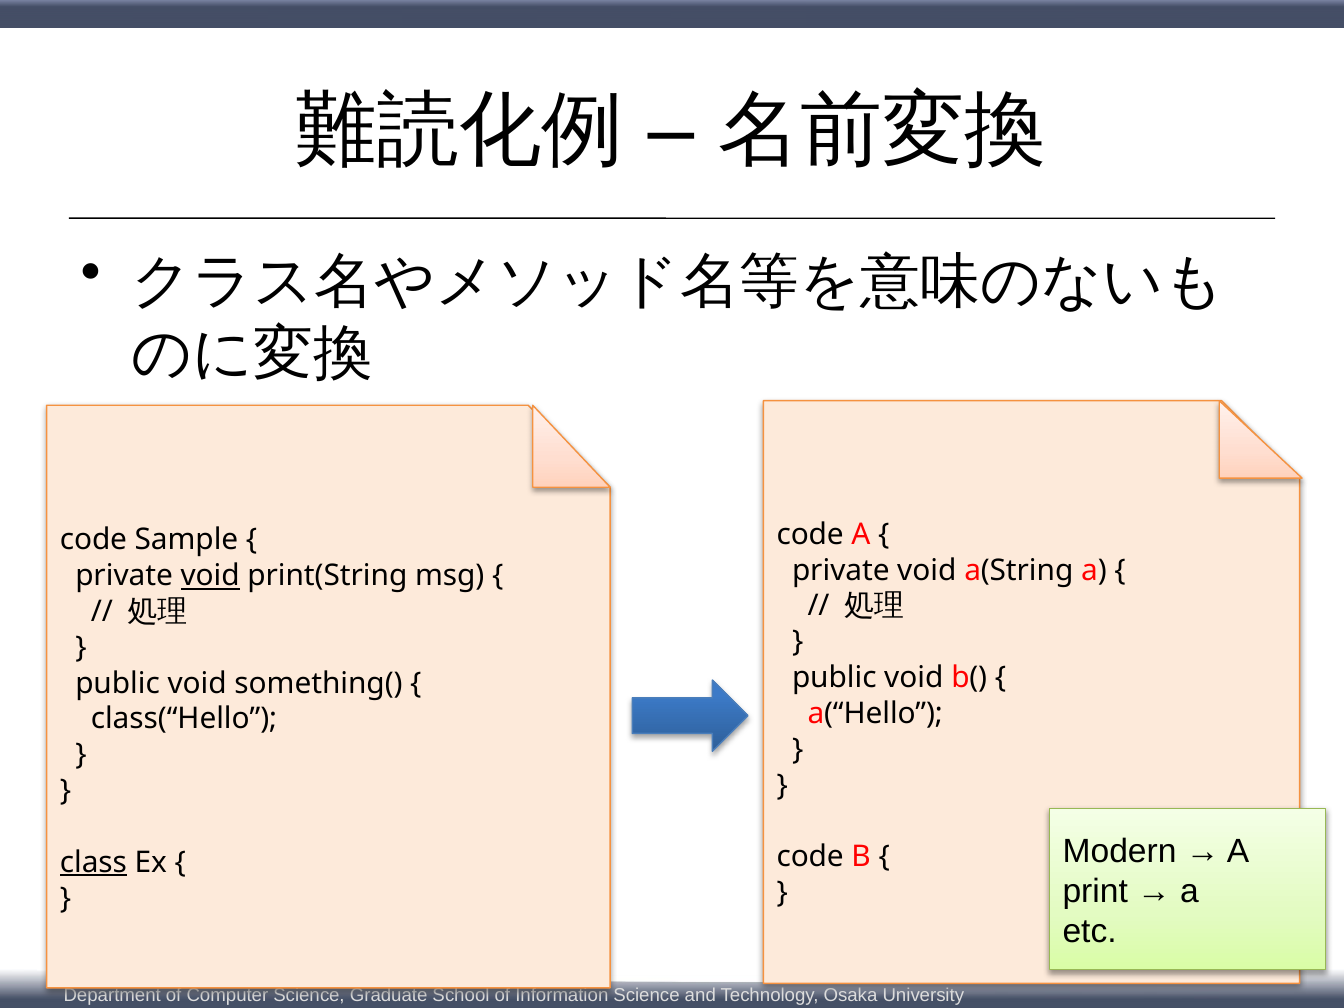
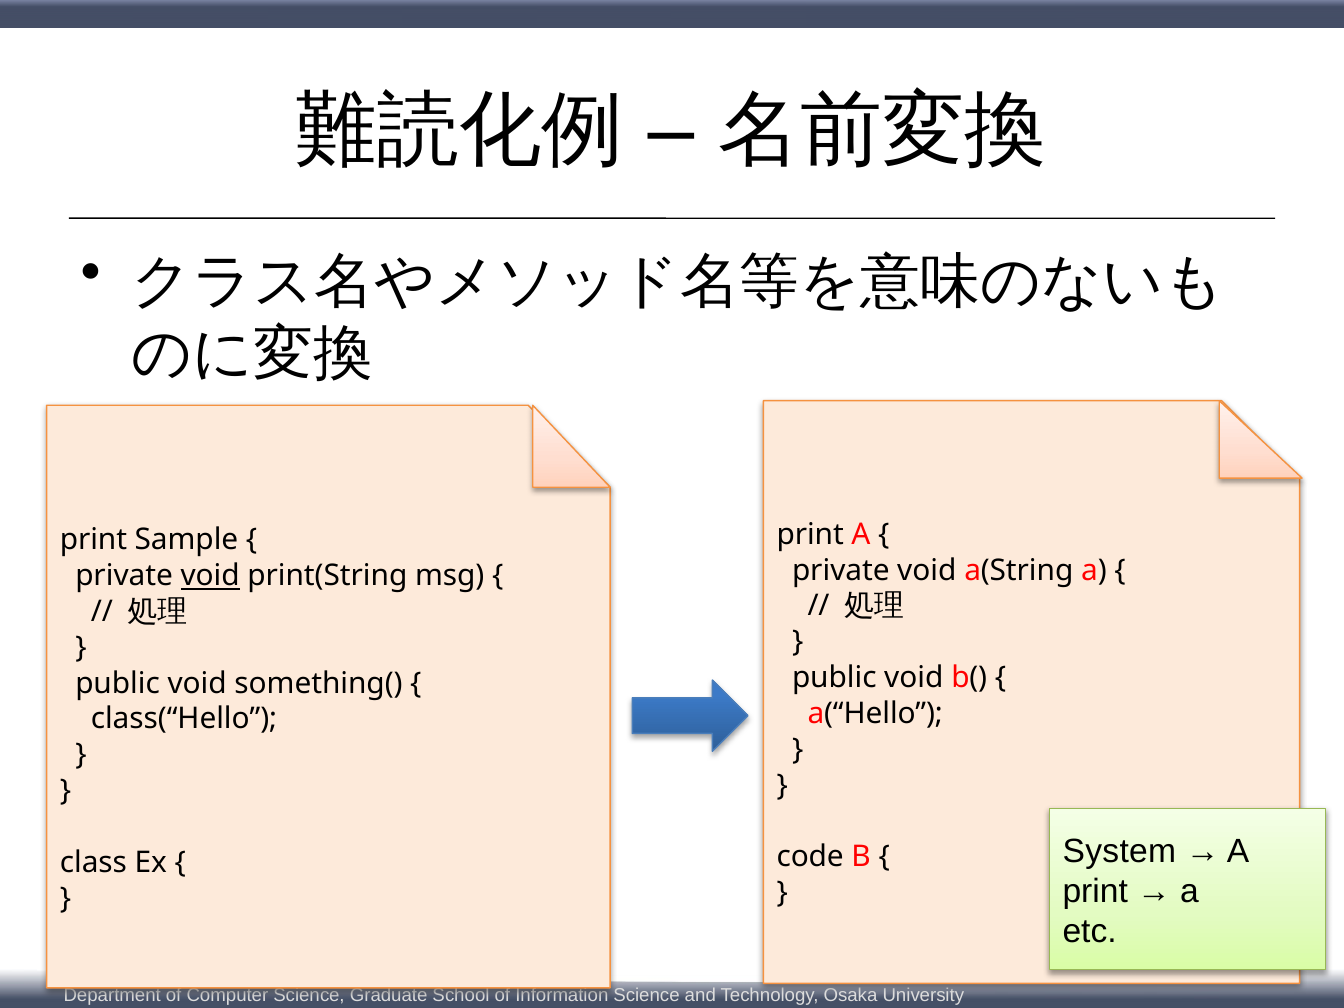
code at (810, 534): code -> print
code at (93, 540): code -> print
Modern: Modern -> System
class underline: present -> none
